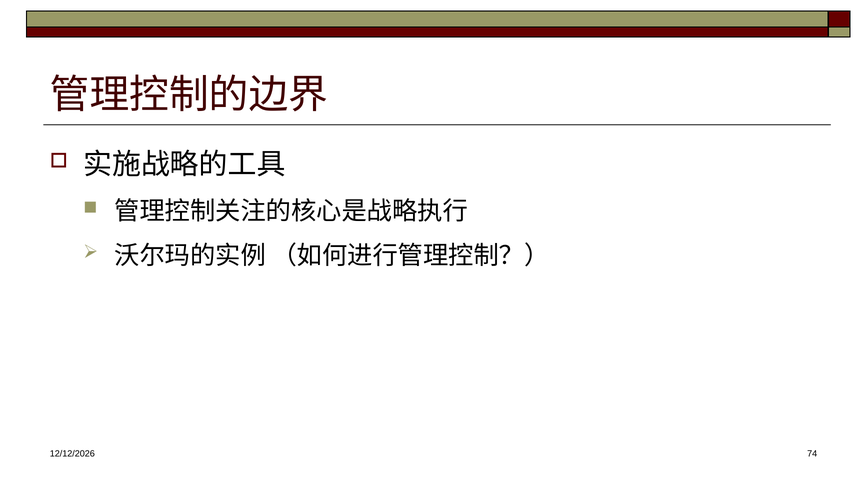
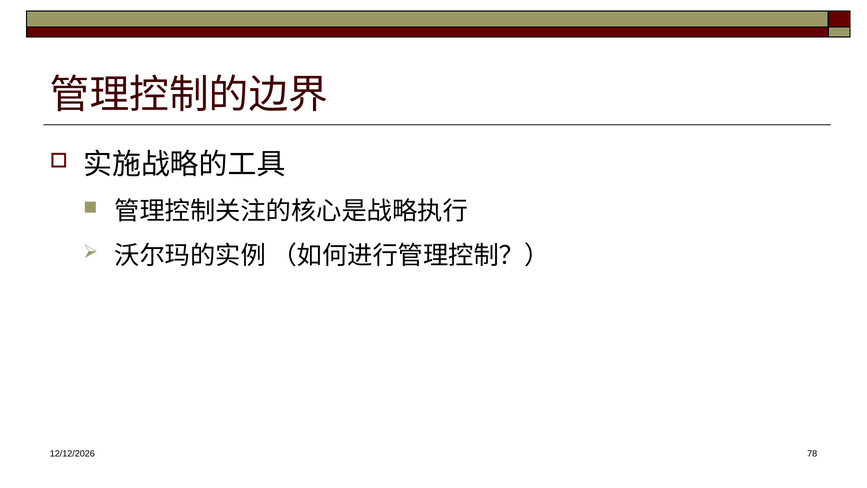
74: 74 -> 78
